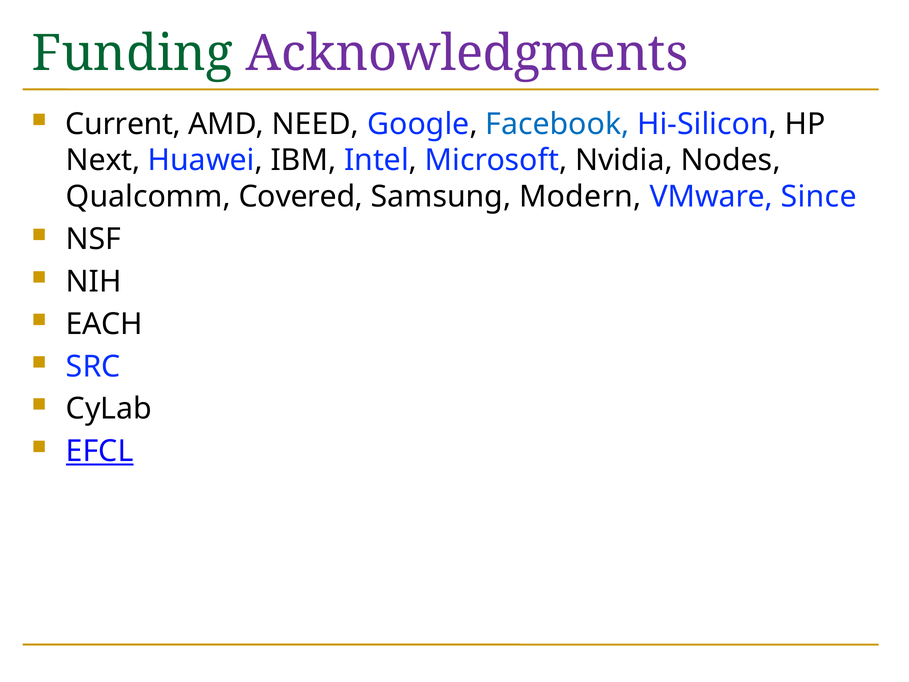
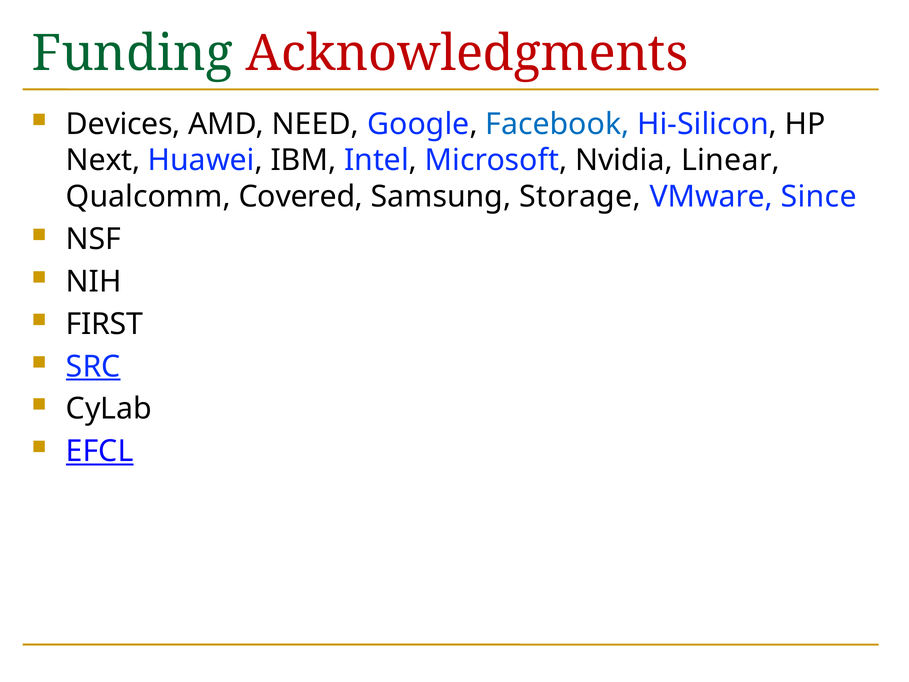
Acknowledgments colour: purple -> red
Current: Current -> Devices
Nodes: Nodes -> Linear
Modern: Modern -> Storage
EACH: EACH -> FIRST
SRC underline: none -> present
